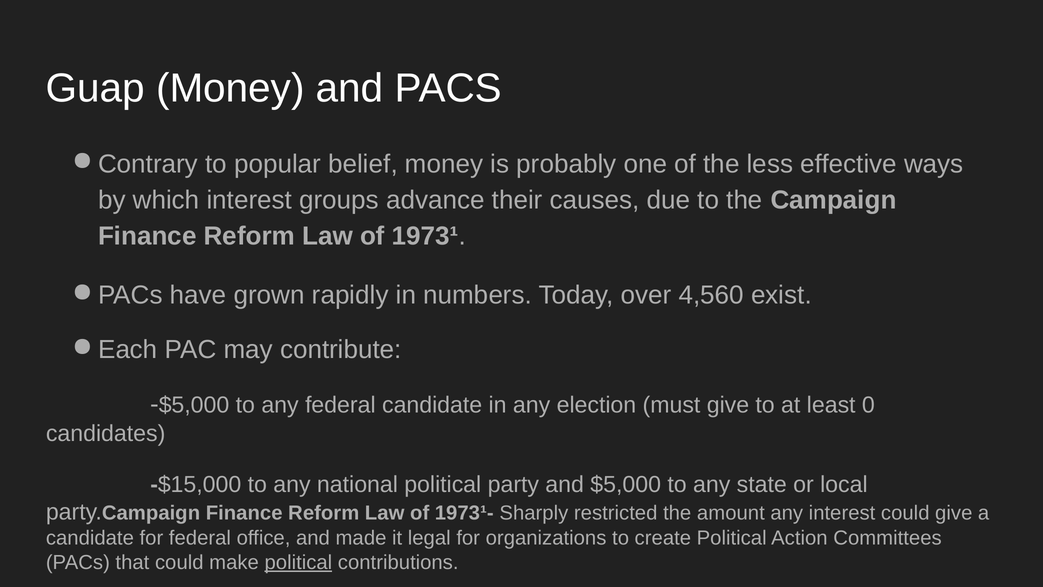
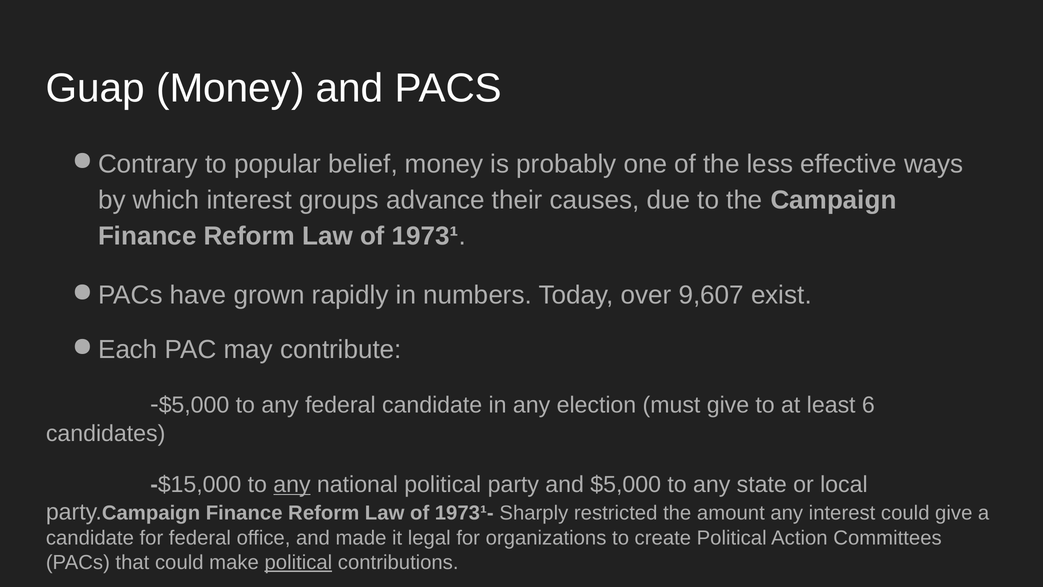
4,560: 4,560 -> 9,607
0: 0 -> 6
any at (292, 484) underline: none -> present
